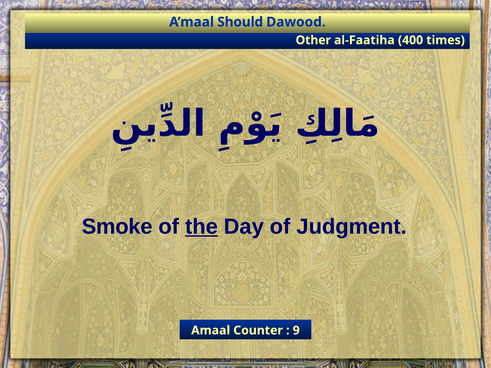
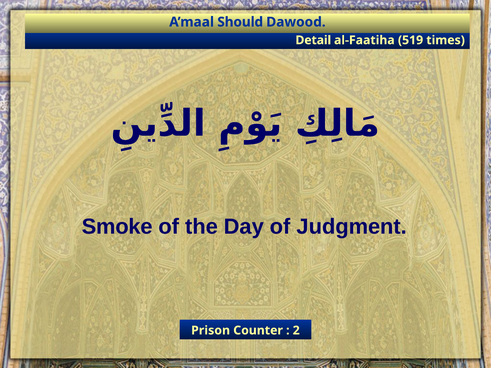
Other: Other -> Detail
400: 400 -> 519
the underline: present -> none
Amaal: Amaal -> Prison
9: 9 -> 2
